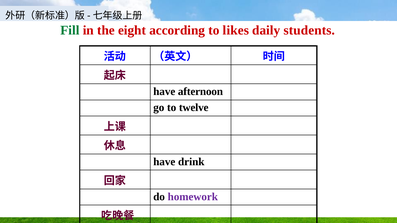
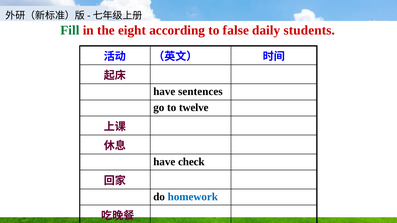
likes: likes -> false
afternoon: afternoon -> sentences
drink: drink -> check
homework colour: purple -> blue
